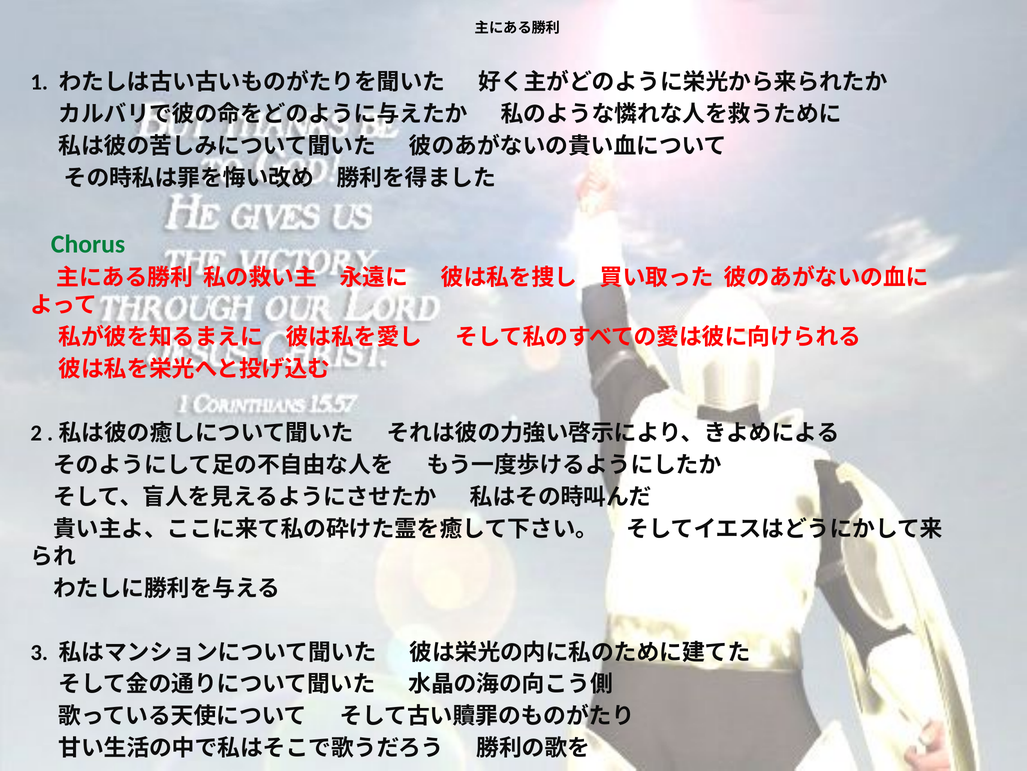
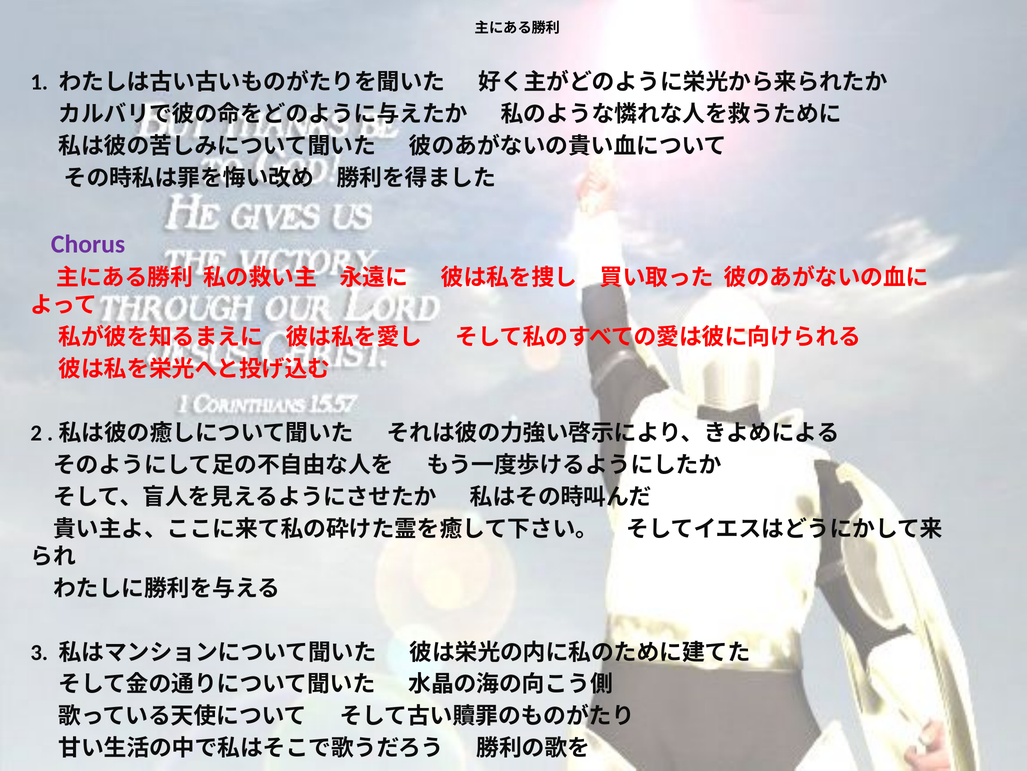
Chorus colour: green -> purple
